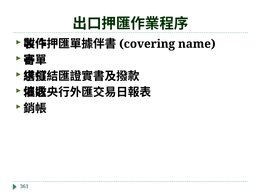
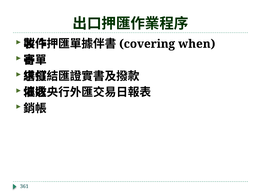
name: name -> when
